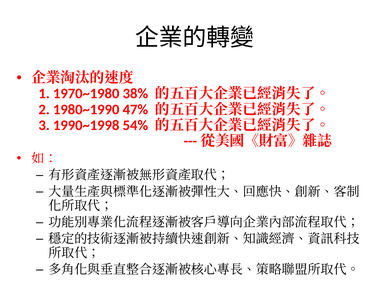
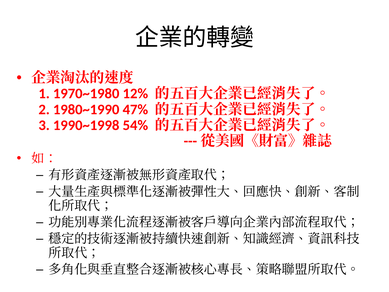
38%: 38% -> 12%
